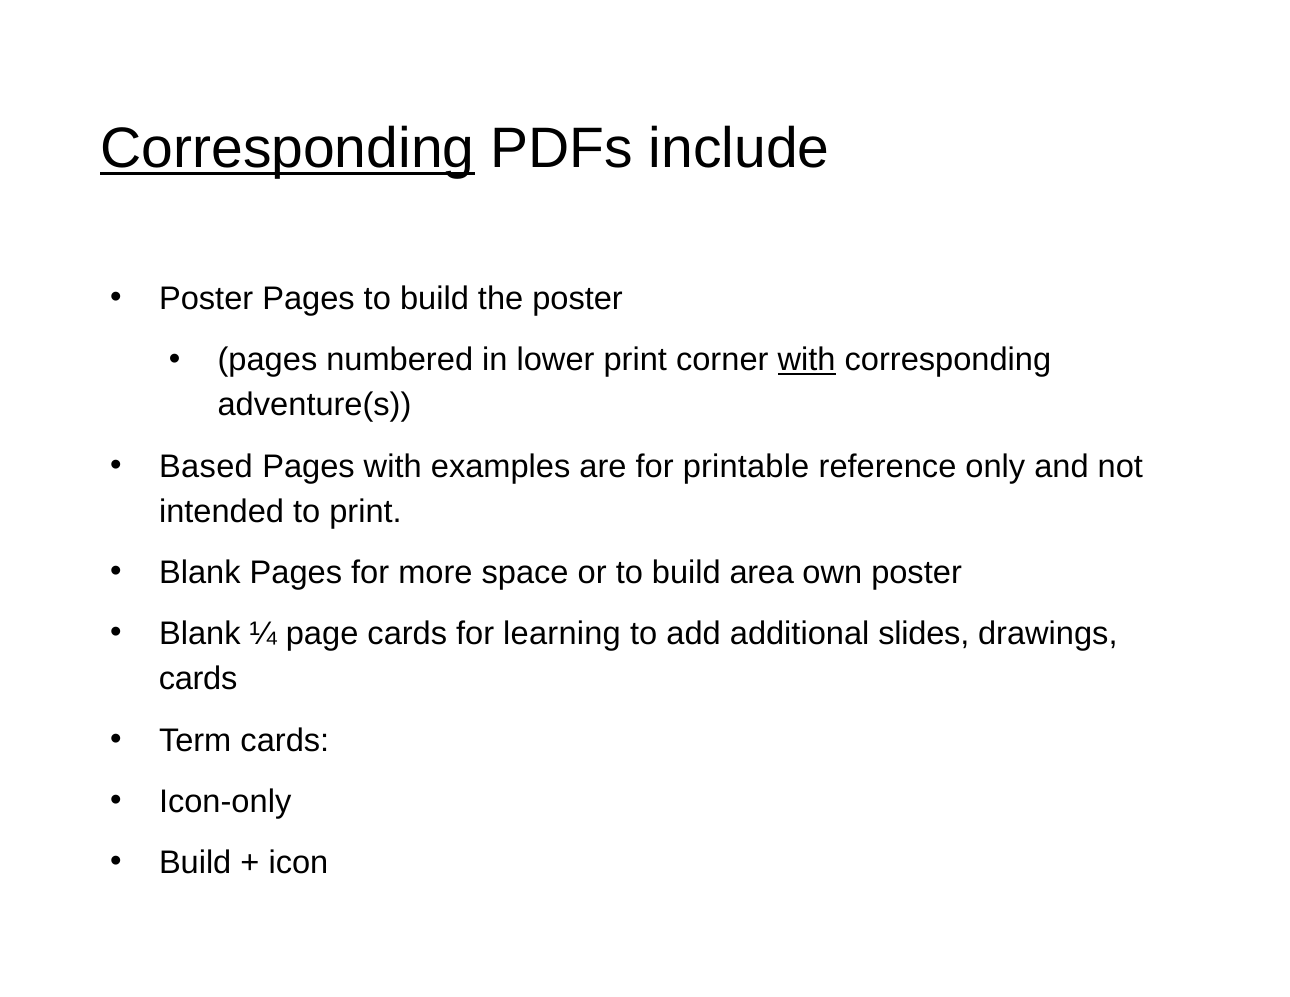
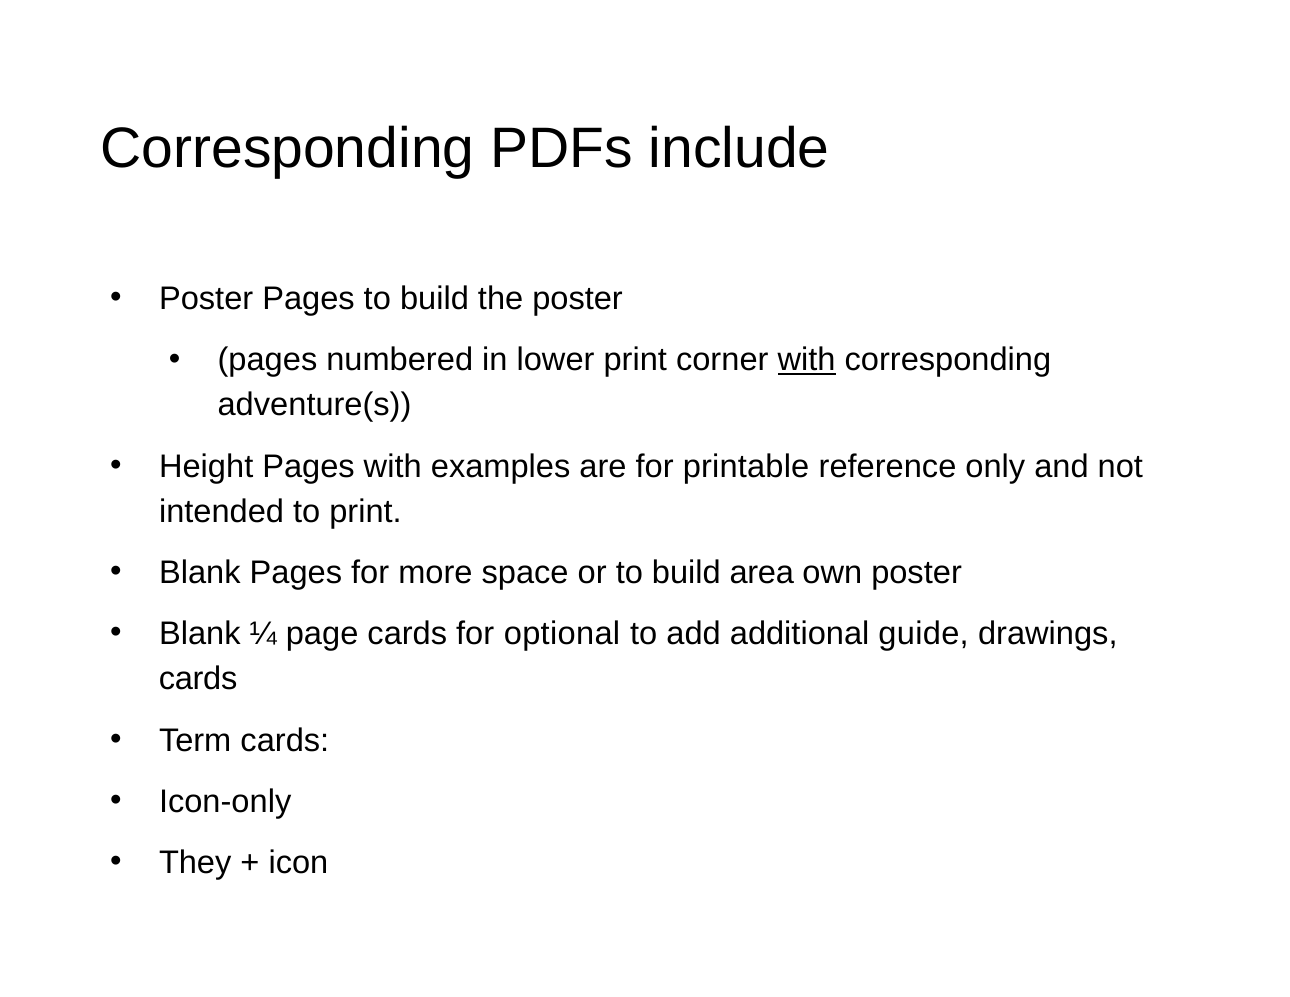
Corresponding at (287, 149) underline: present -> none
Based: Based -> Height
learning: learning -> optional
slides: slides -> guide
Build at (195, 863): Build -> They
